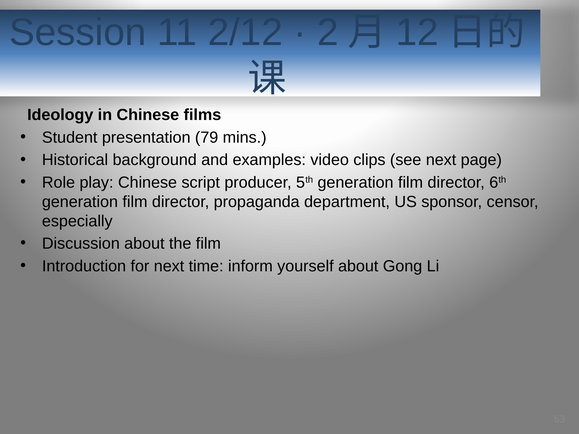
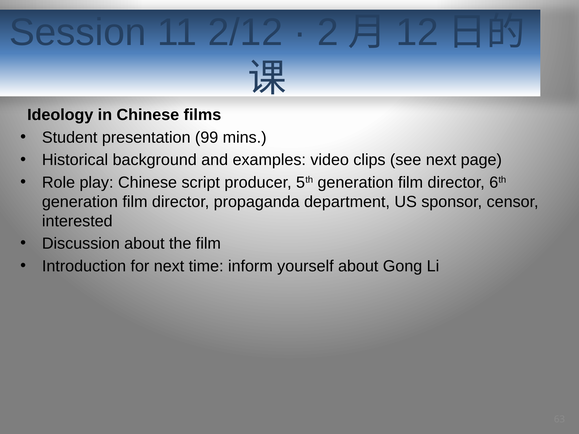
79: 79 -> 99
especially: especially -> interested
